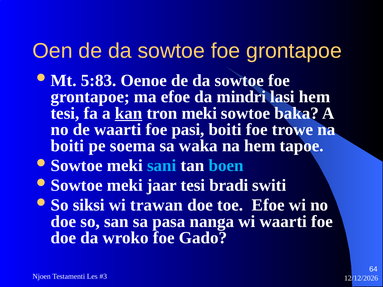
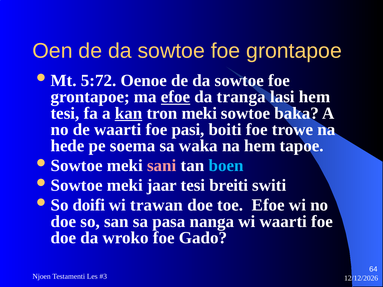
5:83: 5:83 -> 5:72
efoe at (176, 97) underline: none -> present
mindri: mindri -> tranga
boiti at (67, 146): boiti -> hede
sani colour: light blue -> pink
bradi: bradi -> breiti
siksi: siksi -> doifi
